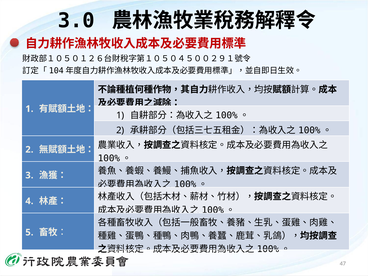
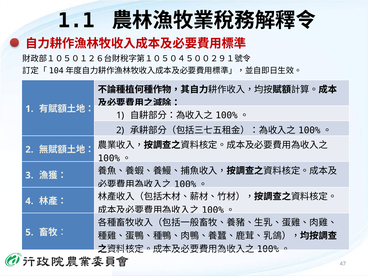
3.0: 3.0 -> 1.1
